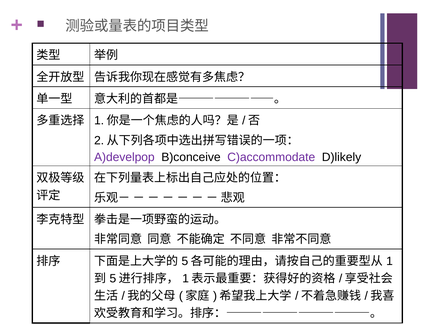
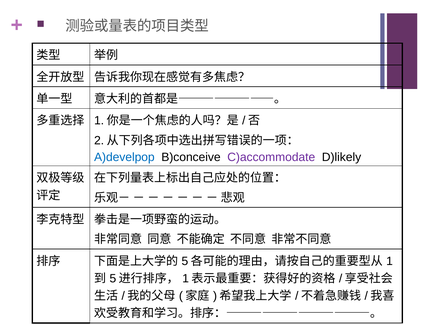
A)develpop colour: purple -> blue
